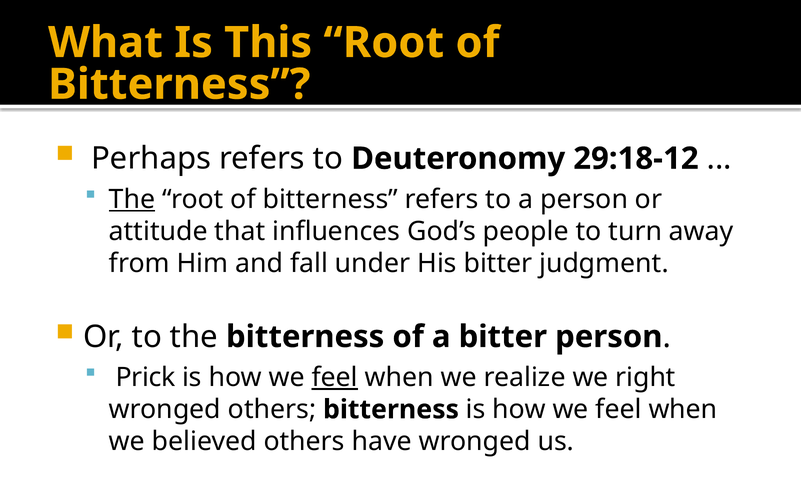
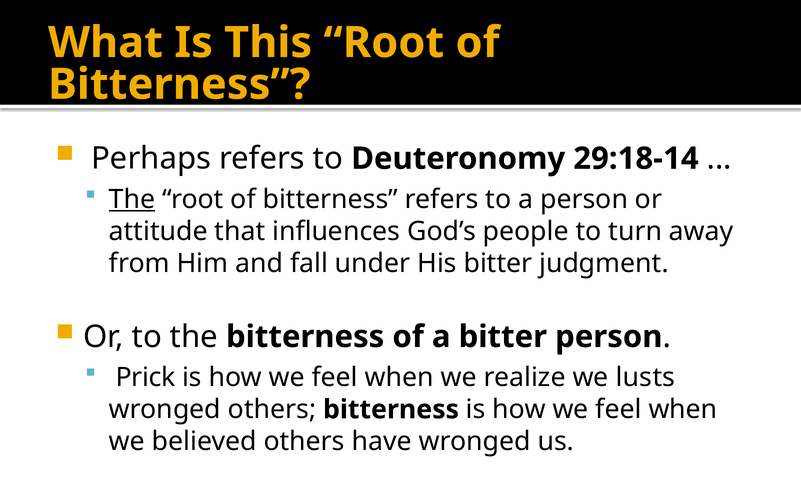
29:18-12: 29:18-12 -> 29:18-14
feel at (335, 377) underline: present -> none
right: right -> lusts
